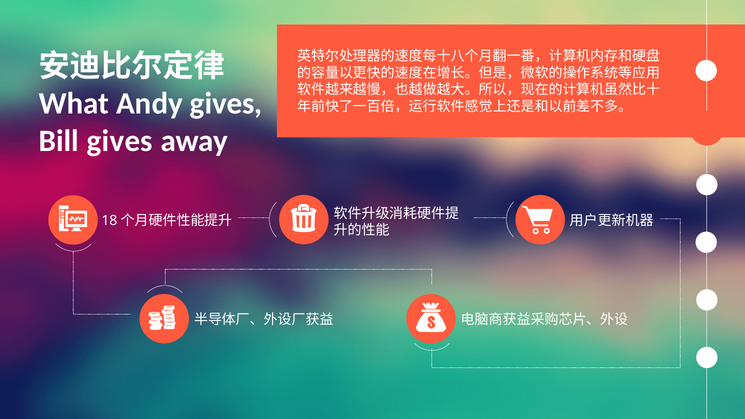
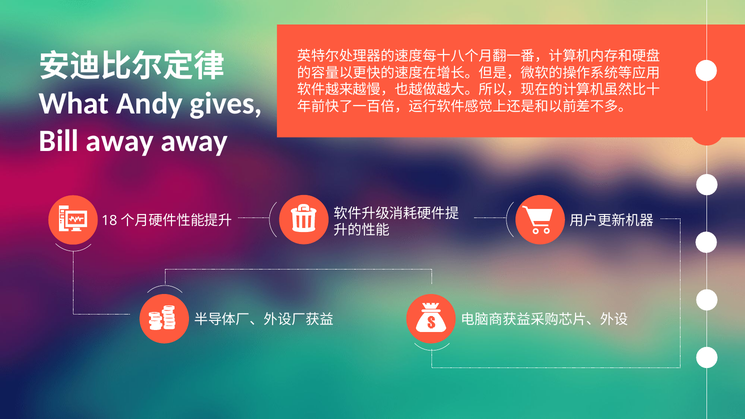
Bill gives: gives -> away
